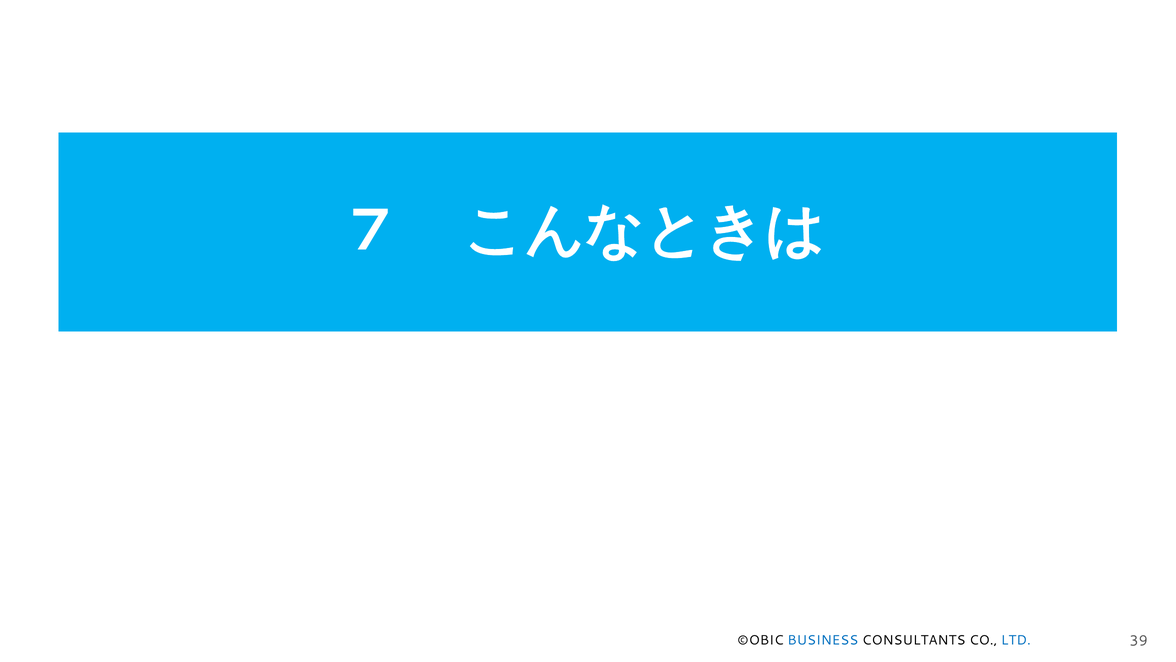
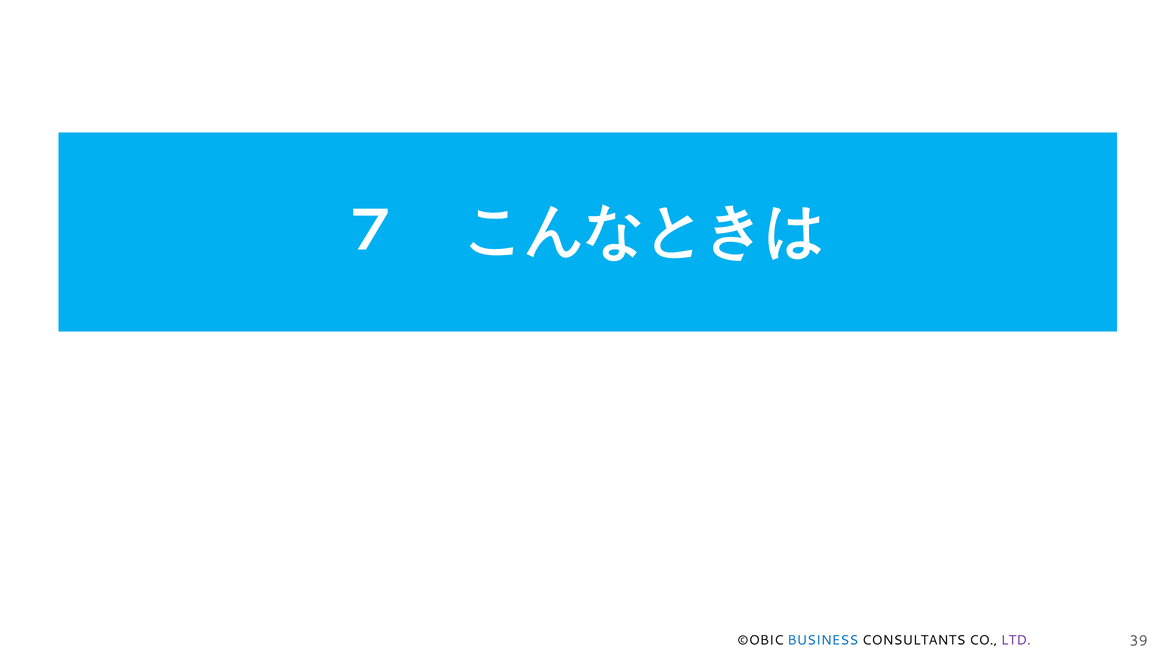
LTD colour: blue -> purple
